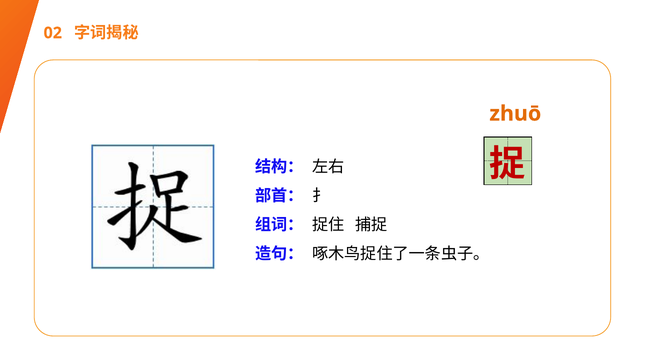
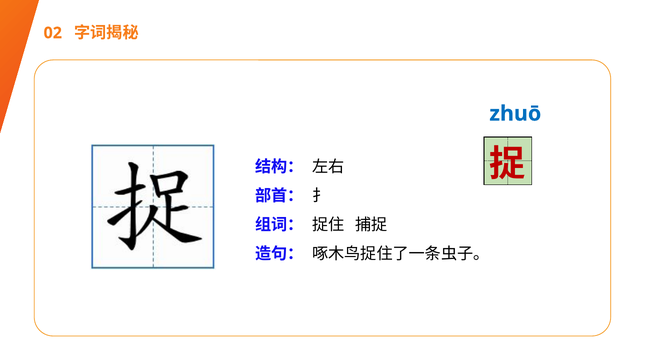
zhuō colour: orange -> blue
